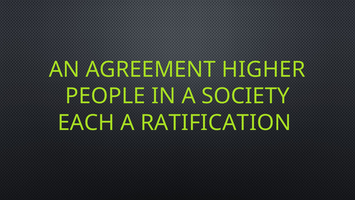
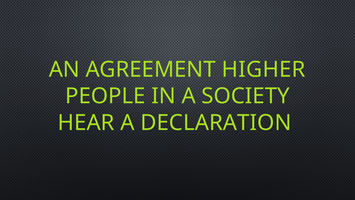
EACH: EACH -> HEAR
RATIFICATION: RATIFICATION -> DECLARATION
